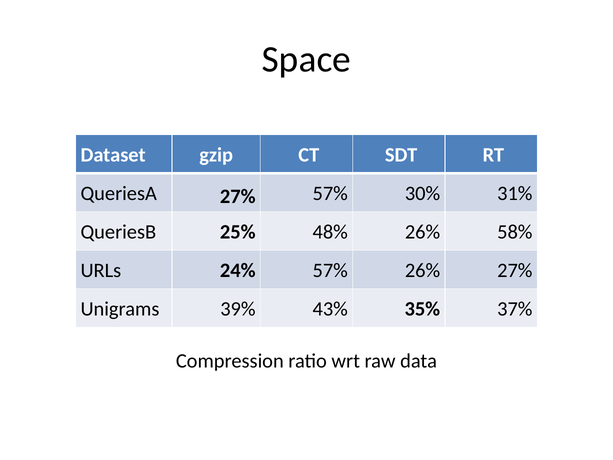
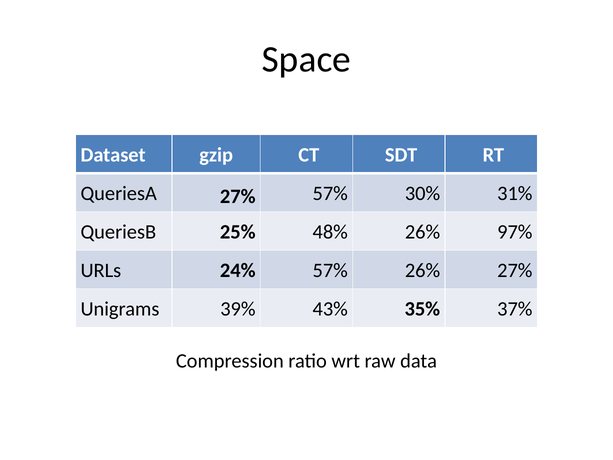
58%: 58% -> 97%
